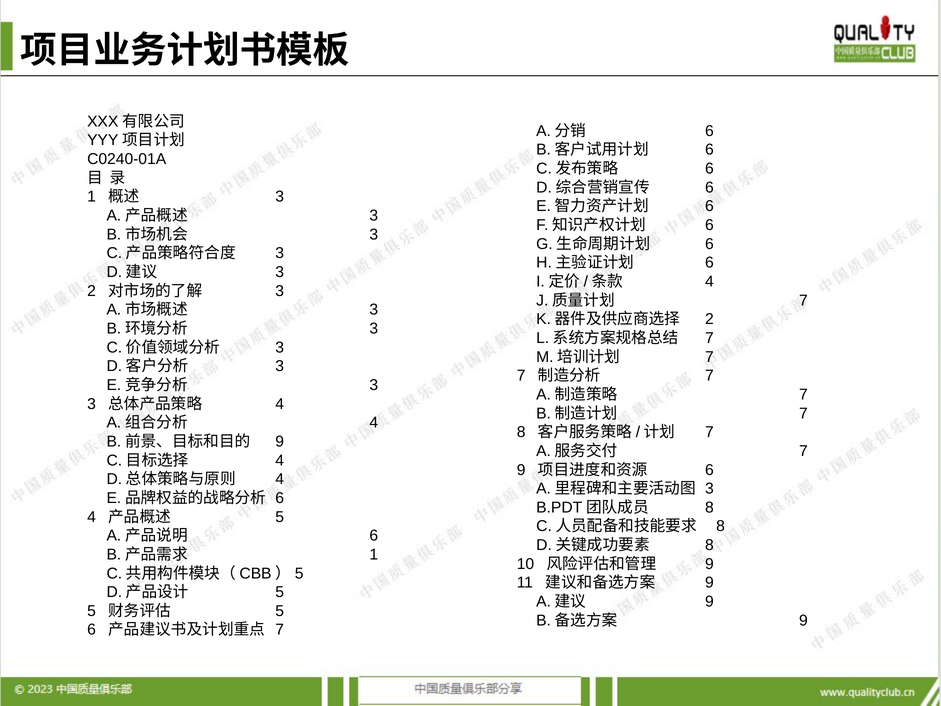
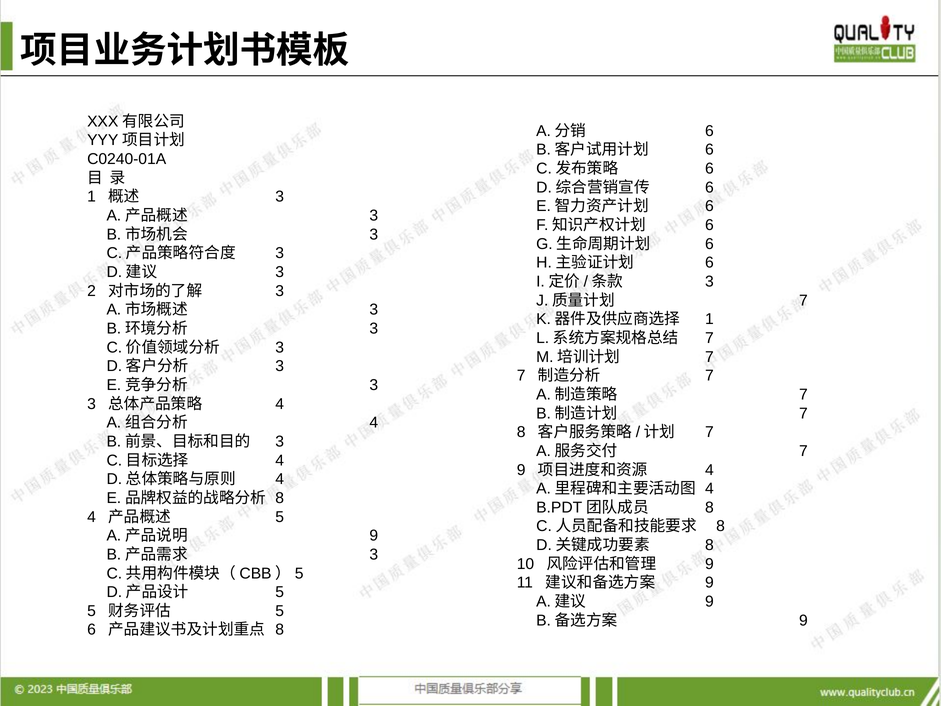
4 at (709, 281): 4 -> 3
2 at (709, 319): 2 -> 1
9 at (280, 441): 9 -> 3
6 at (709, 470): 6 -> 4
3 at (709, 488): 3 -> 4
6 at (280, 498): 6 -> 8
6 at (374, 535): 6 -> 9
1 at (374, 554): 1 -> 3
7 at (280, 630): 7 -> 8
